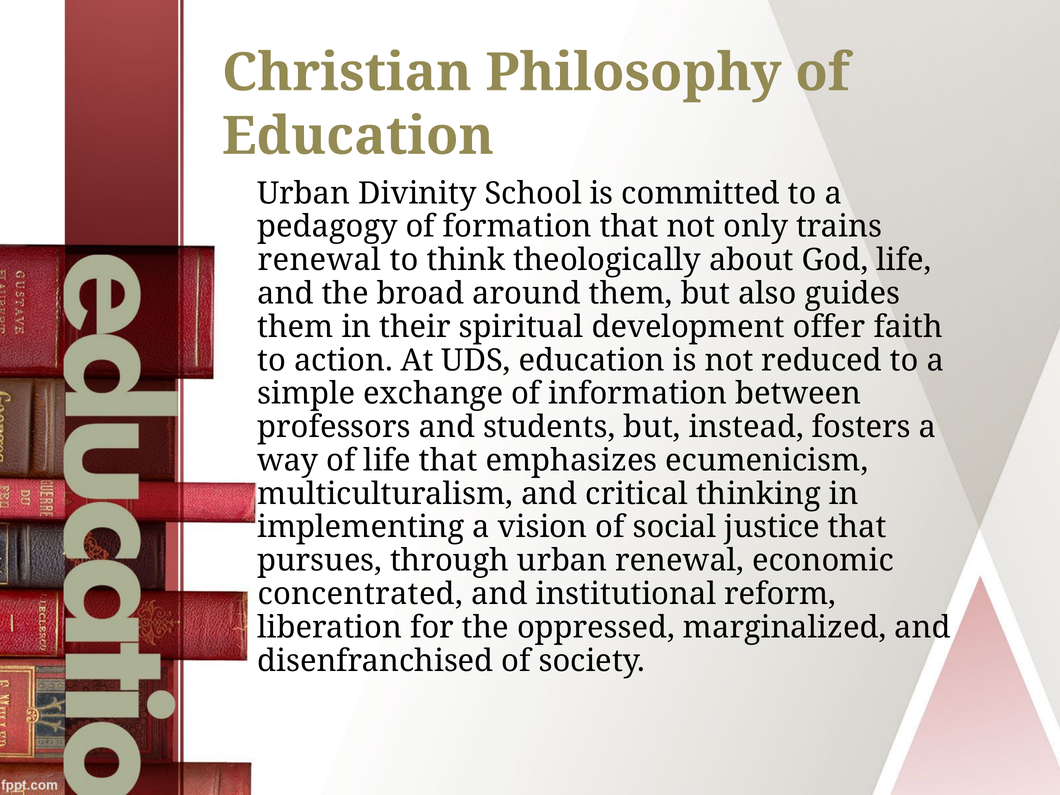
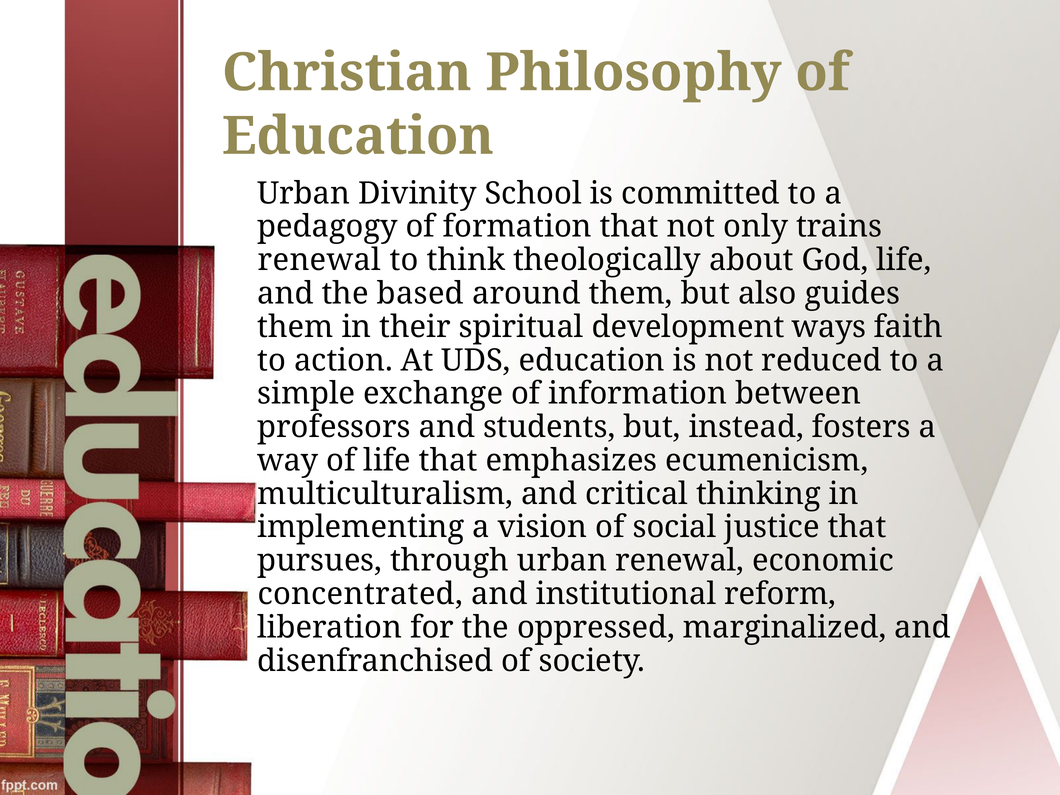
broad: broad -> based
offer: offer -> ways
